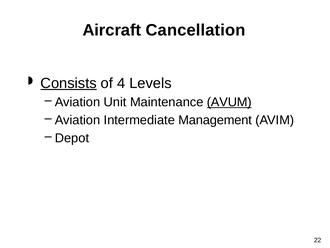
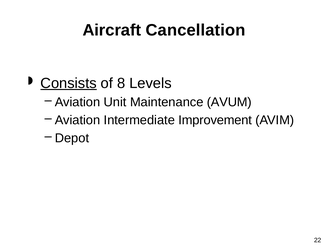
4: 4 -> 8
AVUM underline: present -> none
Management: Management -> Improvement
